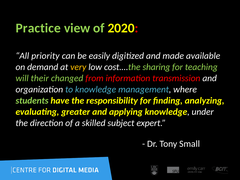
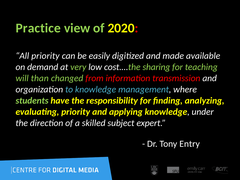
very colour: yellow -> light green
their: their -> than
evaluating greater: greater -> priority
Small: Small -> Entry
